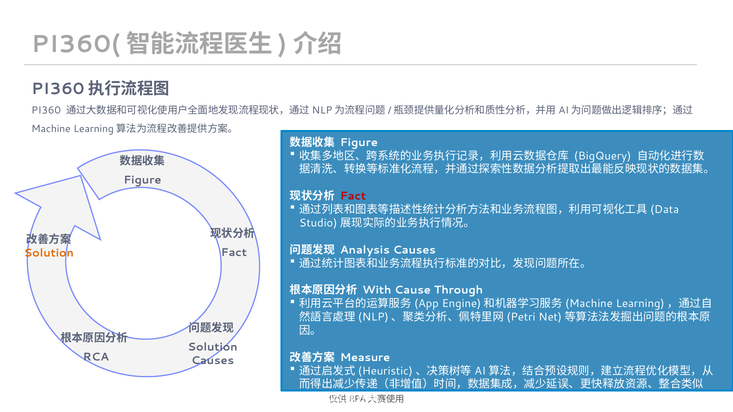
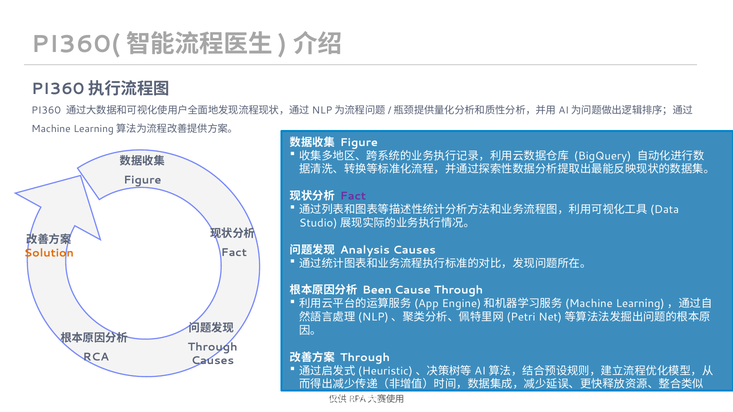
Fact at (353, 196) colour: red -> purple
With: With -> Been
Solution at (213, 347): Solution -> Through
Measure at (365, 358): Measure -> Through
